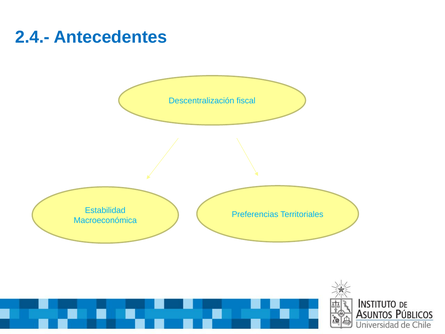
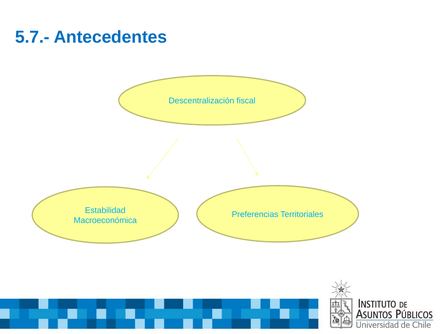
2.4.-: 2.4.- -> 5.7.-
